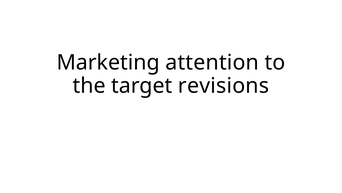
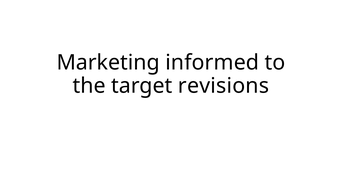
attention: attention -> informed
